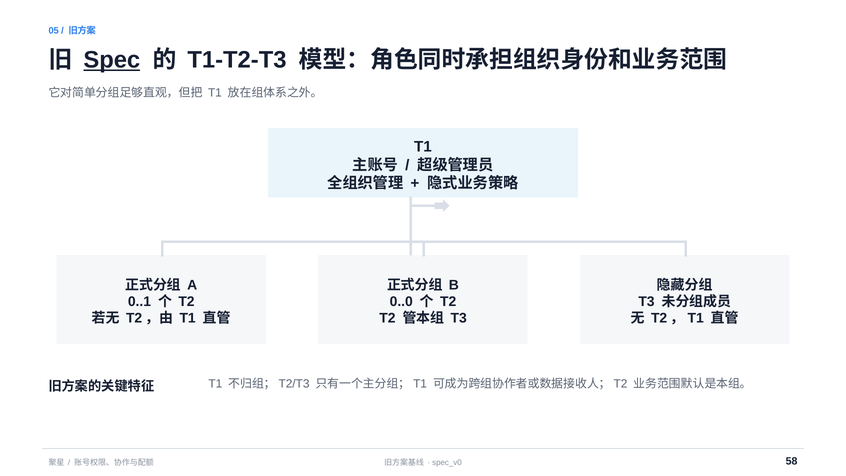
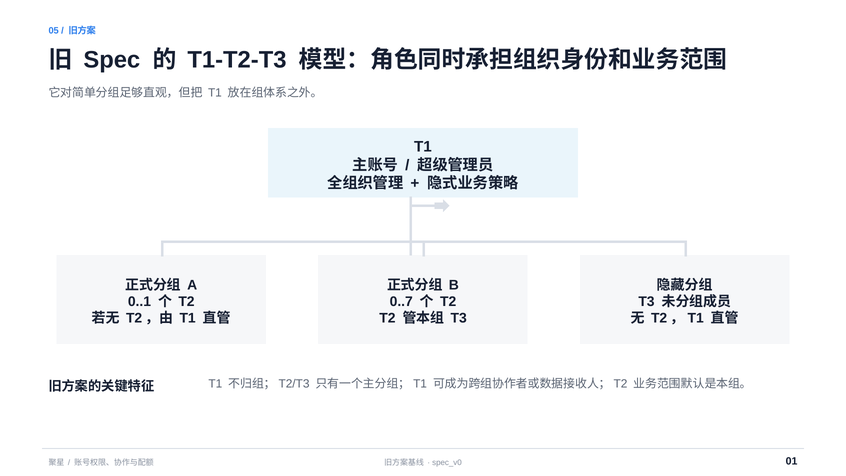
Spec underline: present -> none
0..0: 0..0 -> 0..7
58: 58 -> 01
